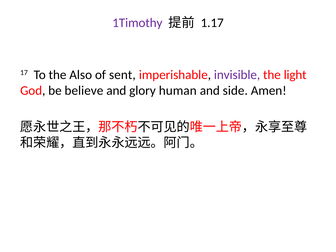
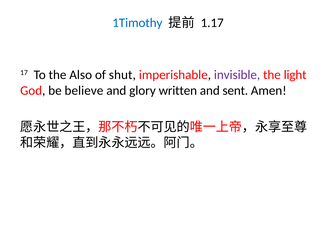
1Timothy colour: purple -> blue
sent: sent -> shut
human: human -> written
side: side -> sent
